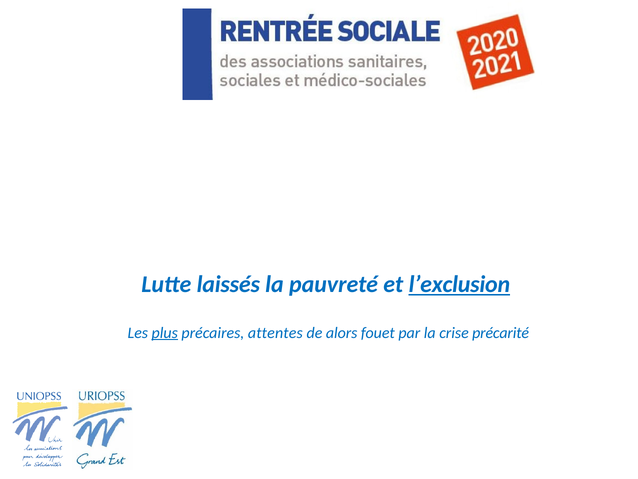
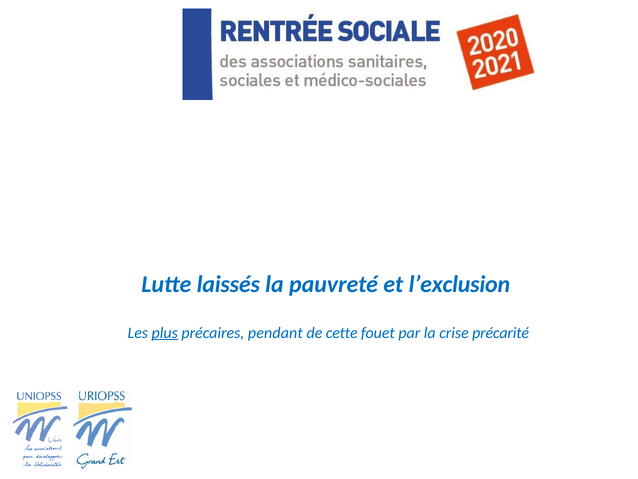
l’exclusion underline: present -> none
attentes: attentes -> pendant
alors: alors -> cette
